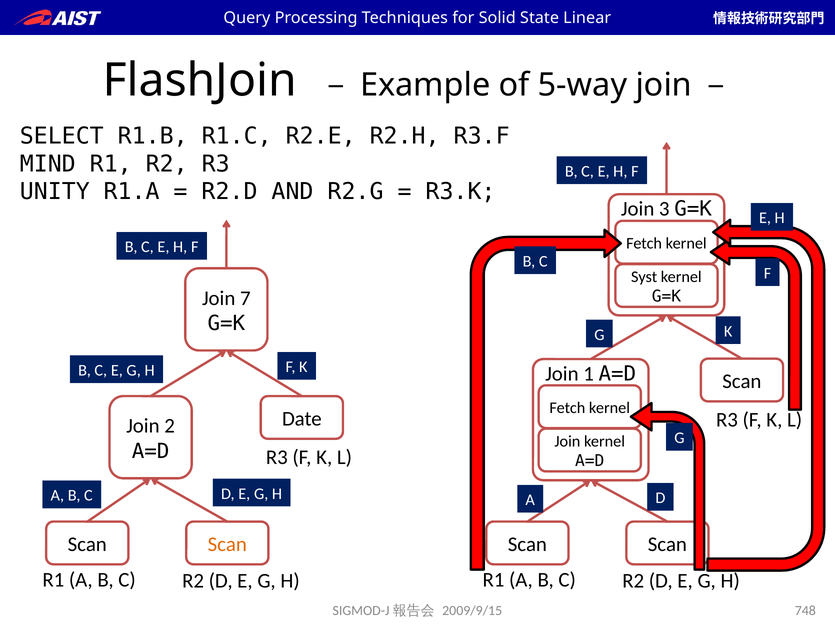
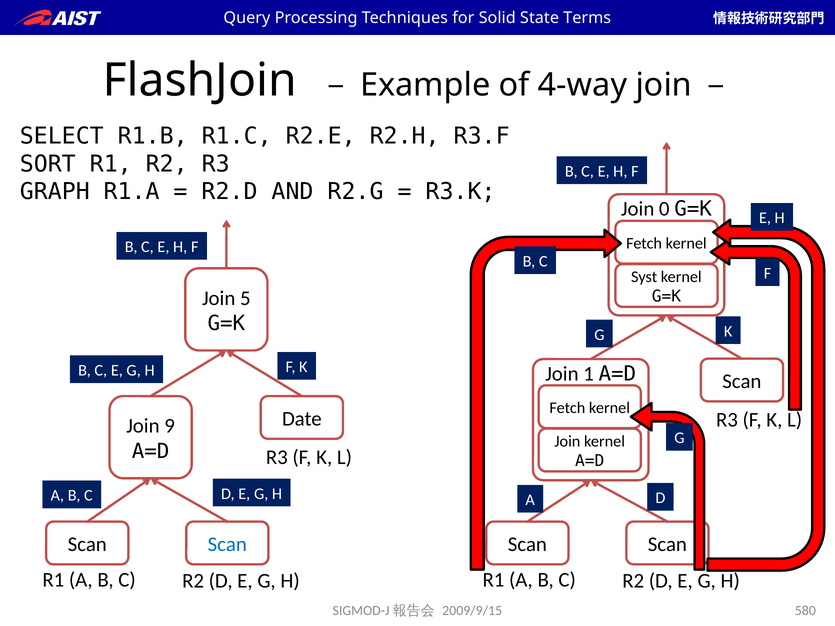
Linear: Linear -> Terms
5-way: 5-way -> 4-way
MIND: MIND -> SORT
UNITY: UNITY -> GRAPH
3: 3 -> 0
7: 7 -> 5
2: 2 -> 9
Scan at (227, 545) colour: orange -> blue
748: 748 -> 580
